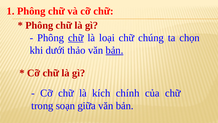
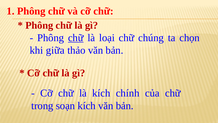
dưới: dưới -> giữa
bản at (114, 50) underline: present -> none
soạn giữa: giữa -> kích
